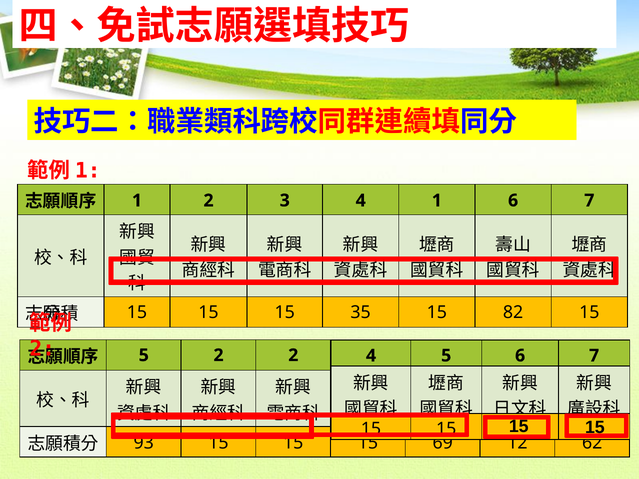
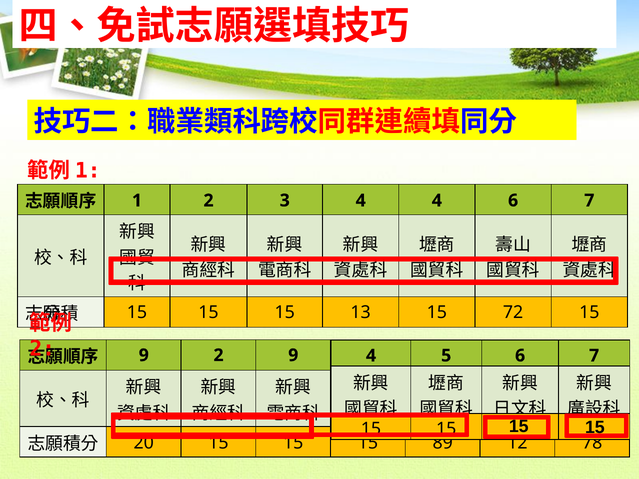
4 1: 1 -> 4
35: 35 -> 13
82: 82 -> 72
5 at (144, 355): 5 -> 9
2 2: 2 -> 9
93: 93 -> 20
69: 69 -> 89
62: 62 -> 78
